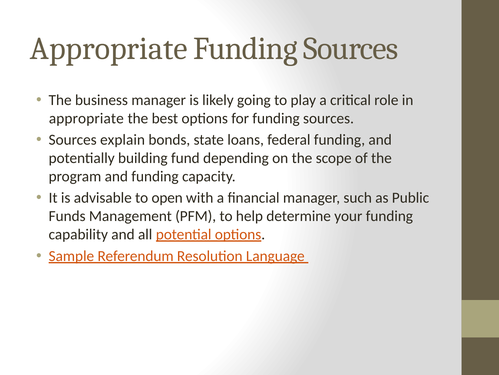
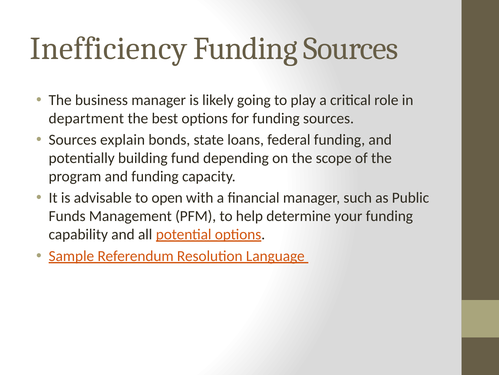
Appropriate at (109, 48): Appropriate -> Inefficiency
appropriate at (86, 118): appropriate -> department
